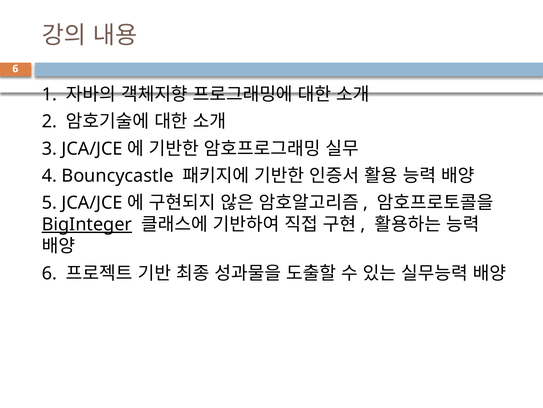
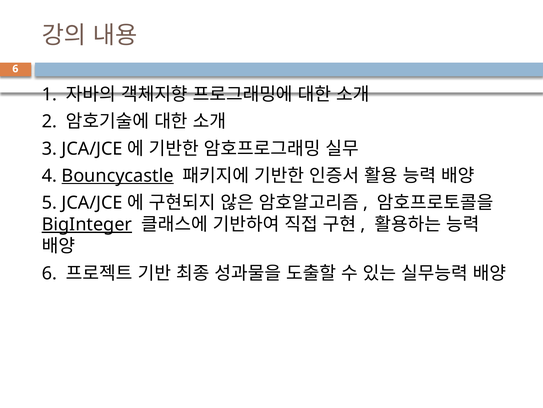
Bouncycastle underline: none -> present
